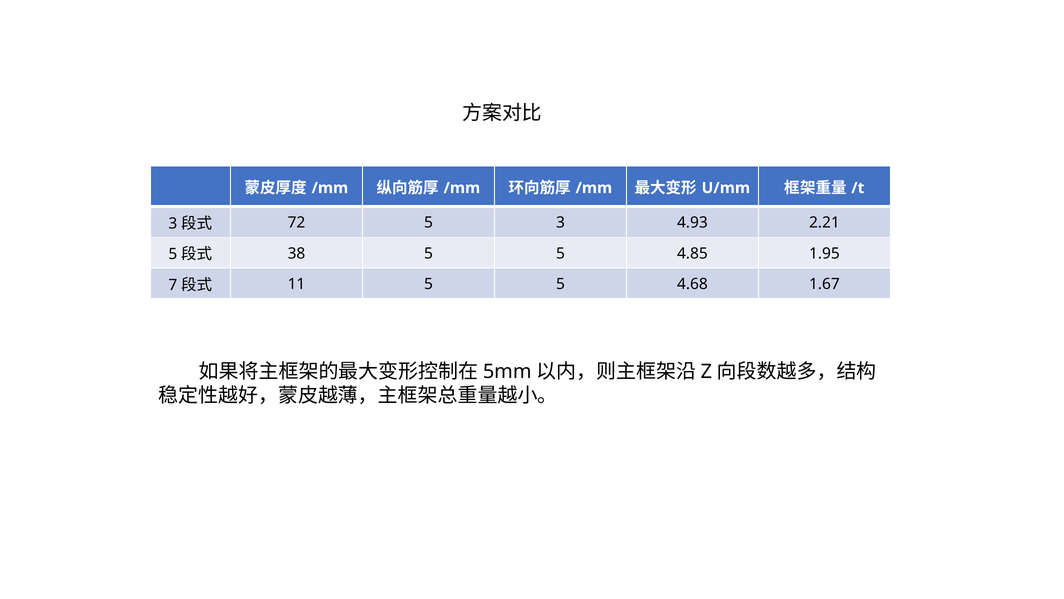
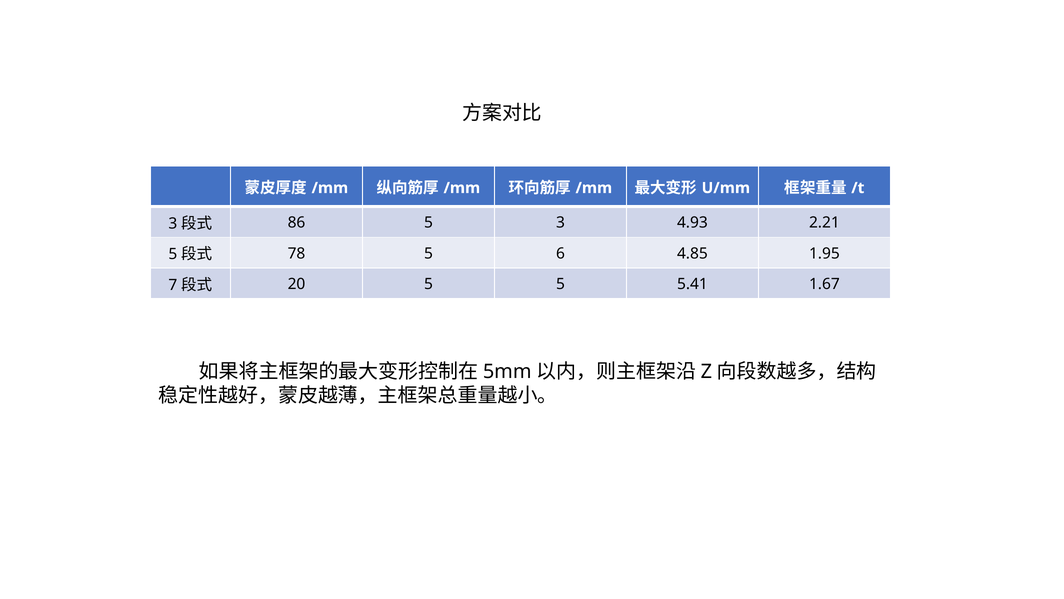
72: 72 -> 86
38: 38 -> 78
5 at (561, 253): 5 -> 6
11: 11 -> 20
4.68: 4.68 -> 5.41
